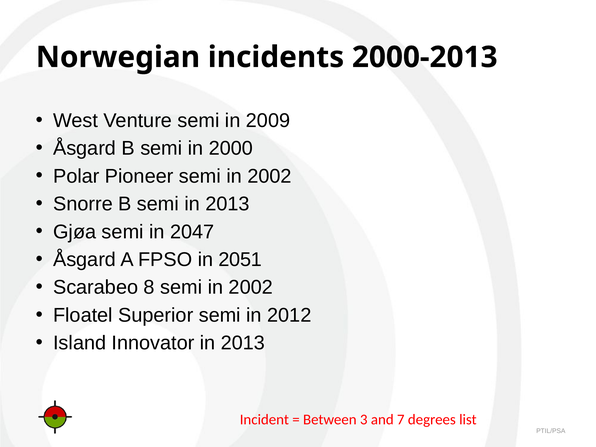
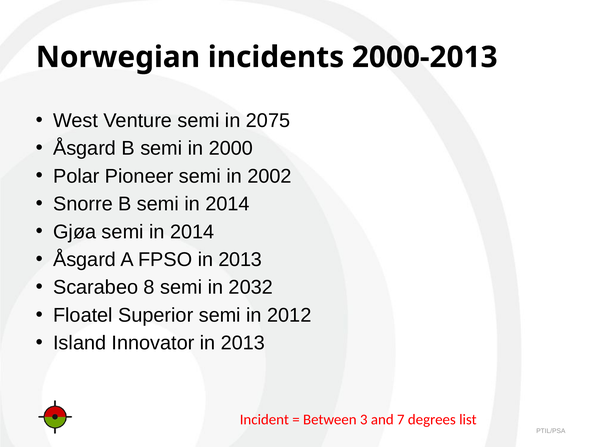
2009: 2009 -> 2075
B semi in 2013: 2013 -> 2014
Gjøa semi in 2047: 2047 -> 2014
FPSO in 2051: 2051 -> 2013
8 semi in 2002: 2002 -> 2032
